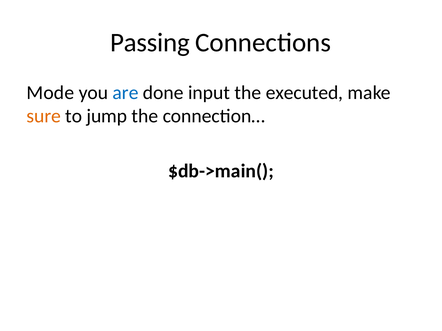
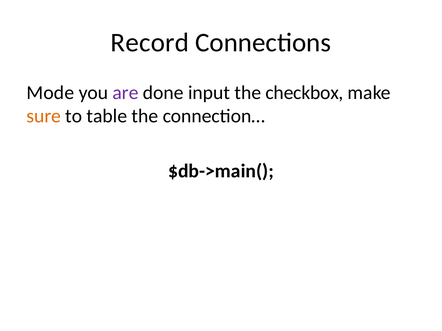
Passing: Passing -> Record
are colour: blue -> purple
executed: executed -> checkbox
jump: jump -> table
